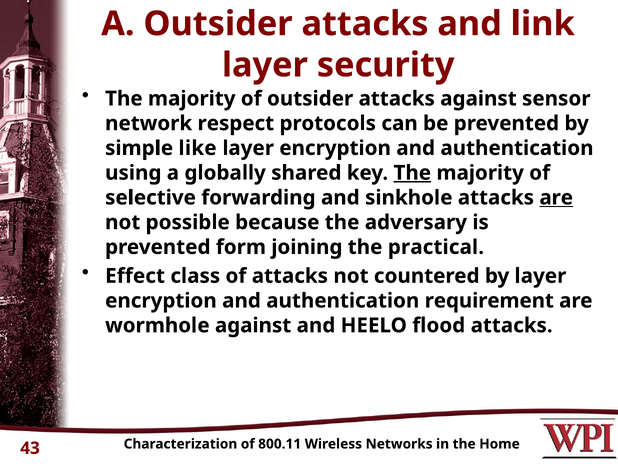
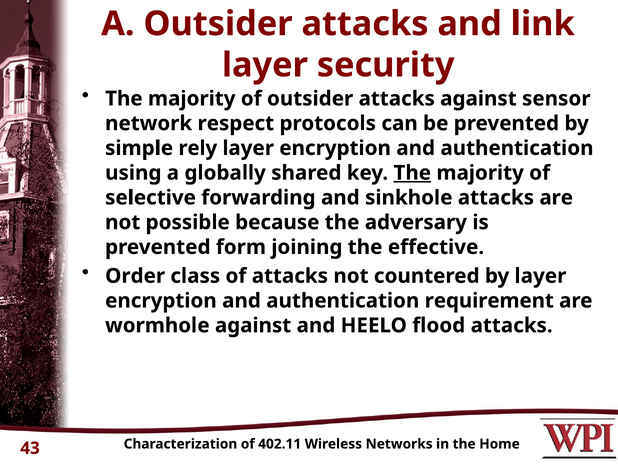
like: like -> rely
are at (556, 197) underline: present -> none
practical: practical -> effective
Effect: Effect -> Order
800.11: 800.11 -> 402.11
